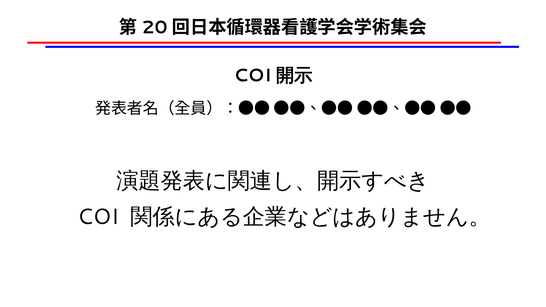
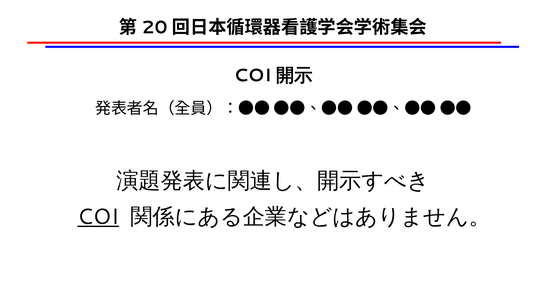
COI underline: none -> present
